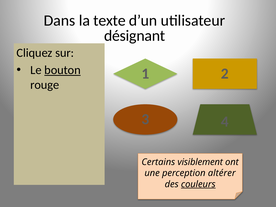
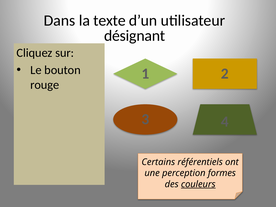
bouton underline: present -> none
visiblement: visiblement -> référentiels
altérer: altérer -> formes
